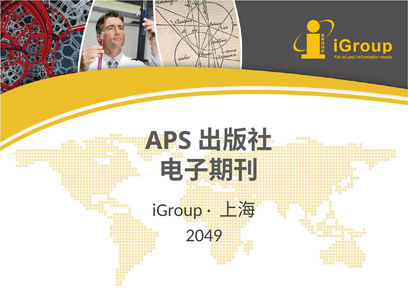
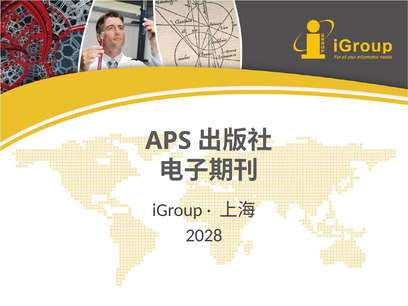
2049: 2049 -> 2028
